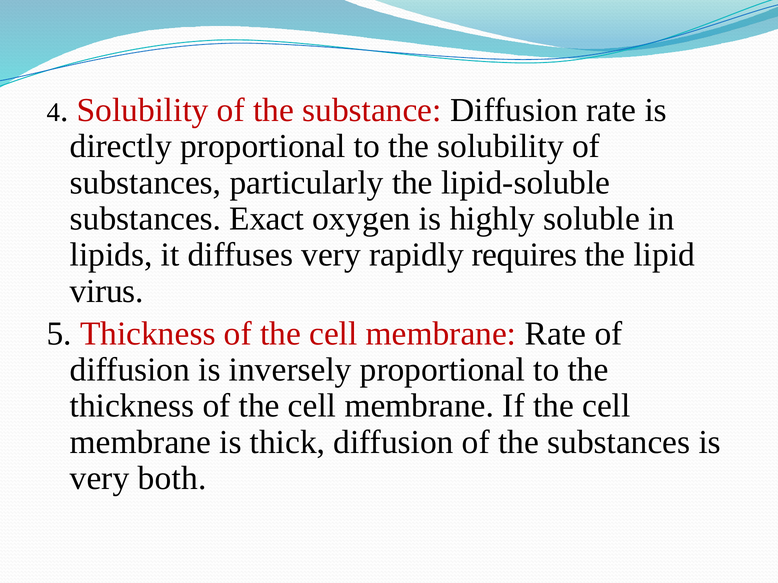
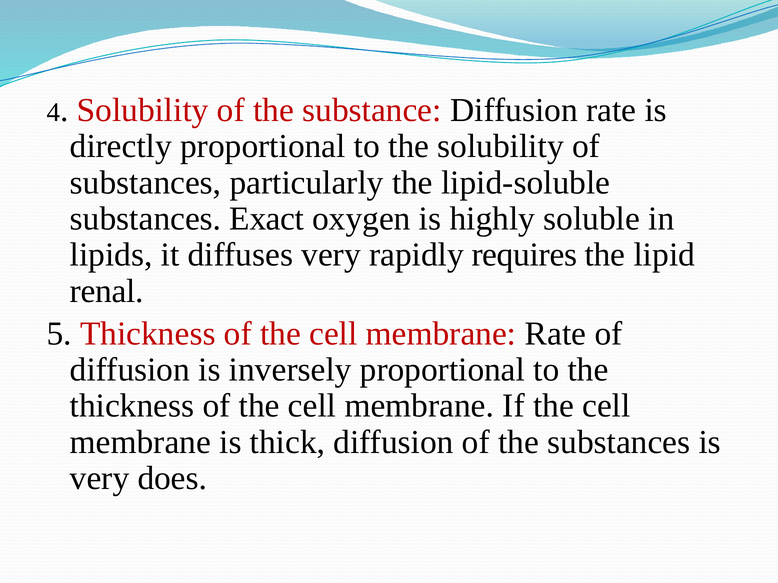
virus: virus -> renal
both: both -> does
